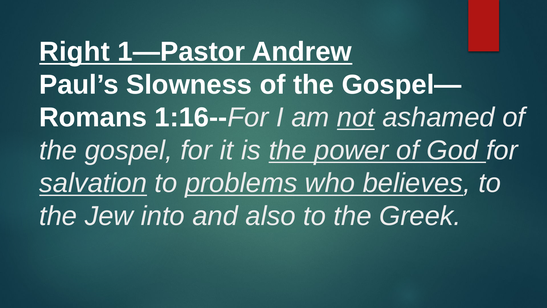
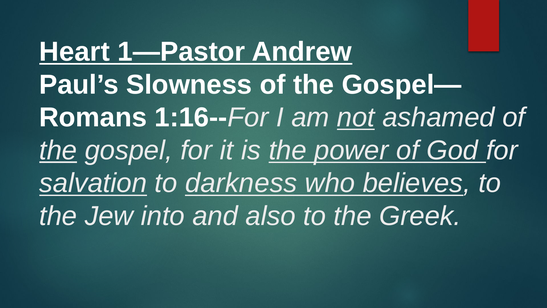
Right: Right -> Heart
the at (58, 150) underline: none -> present
problems: problems -> darkness
